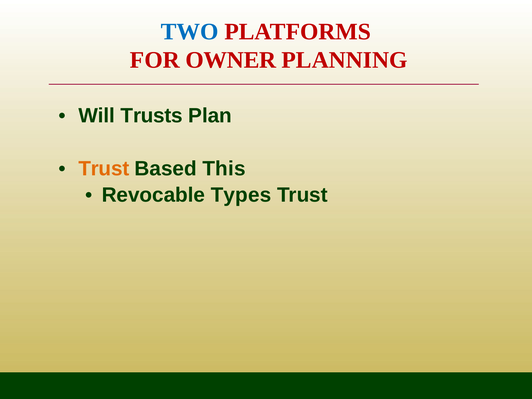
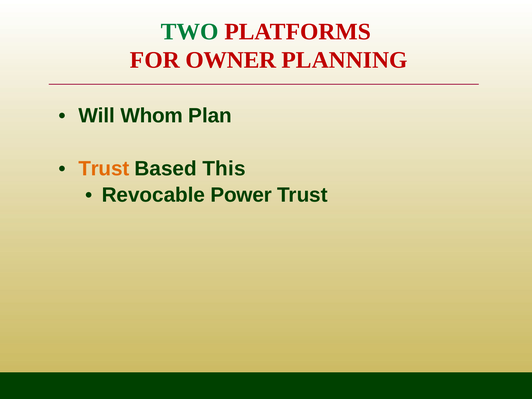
TWO colour: blue -> green
Trusts: Trusts -> Whom
Types: Types -> Power
